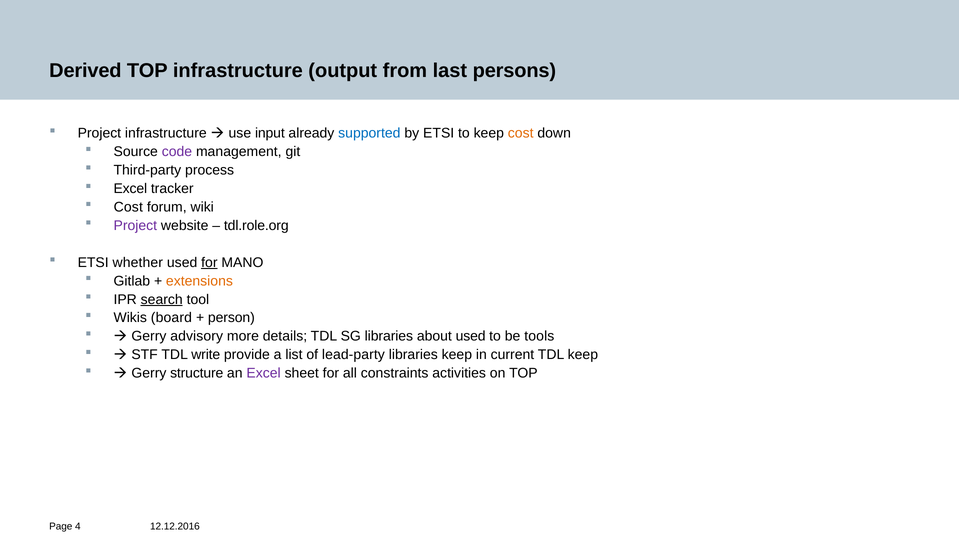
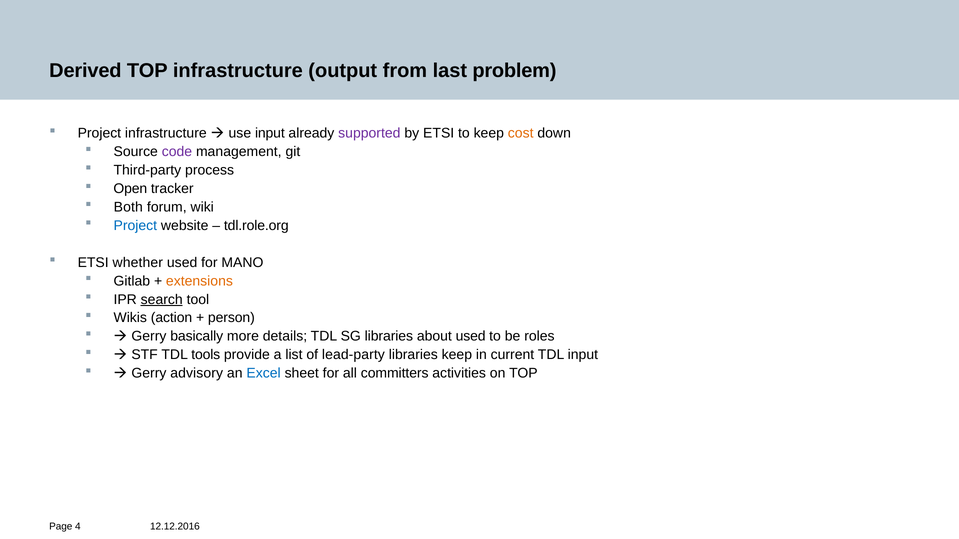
persons: persons -> problem
supported colour: blue -> purple
Excel at (130, 189): Excel -> Open
Cost at (128, 207): Cost -> Both
Project at (135, 226) colour: purple -> blue
for at (209, 263) underline: present -> none
board: board -> action
advisory: advisory -> basically
tools: tools -> roles
write: write -> tools
TDL keep: keep -> input
structure: structure -> advisory
Excel at (264, 373) colour: purple -> blue
constraints: constraints -> committers
